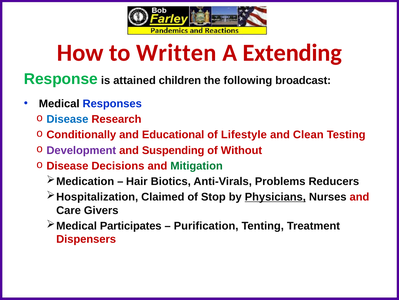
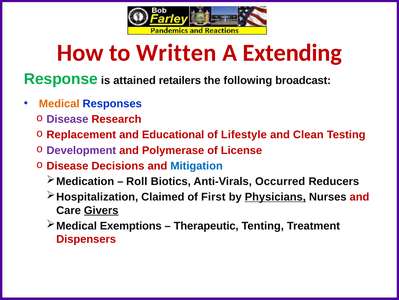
children: children -> retailers
Medical colour: black -> orange
Disease at (67, 119) colour: blue -> purple
Conditionally: Conditionally -> Replacement
Suspending: Suspending -> Polymerase
Without: Without -> License
Mitigation colour: green -> blue
Hair: Hair -> Roll
Problems: Problems -> Occurred
Stop: Stop -> First
Givers underline: none -> present
Participates: Participates -> Exemptions
Purification: Purification -> Therapeutic
